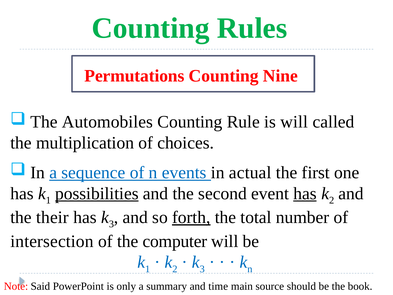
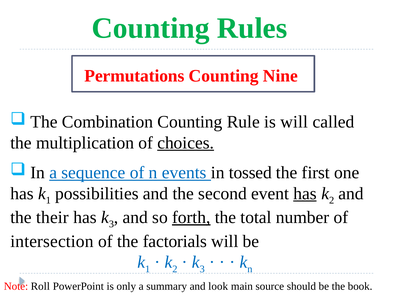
Automobiles: Automobiles -> Combination
choices underline: none -> present
actual: actual -> tossed
possibilities underline: present -> none
computer: computer -> factorials
Said: Said -> Roll
time: time -> look
